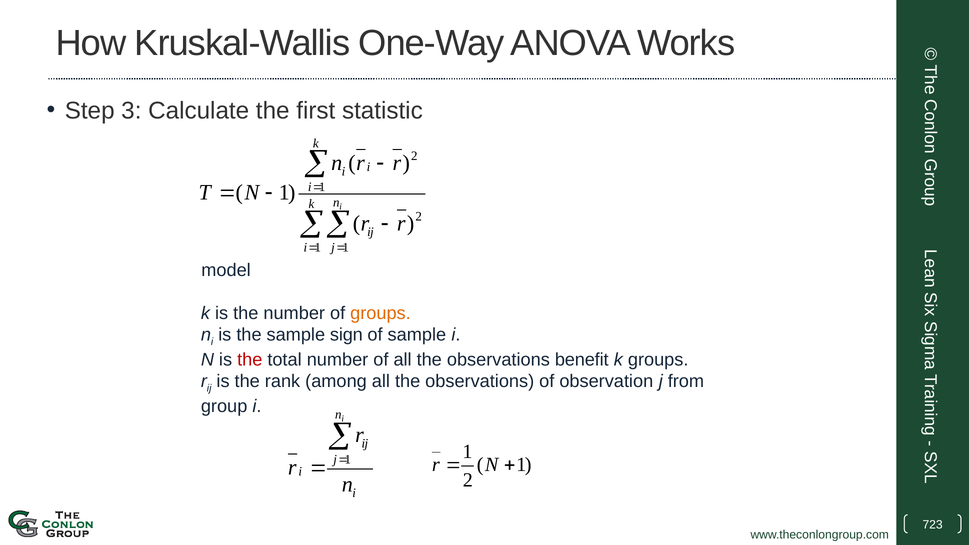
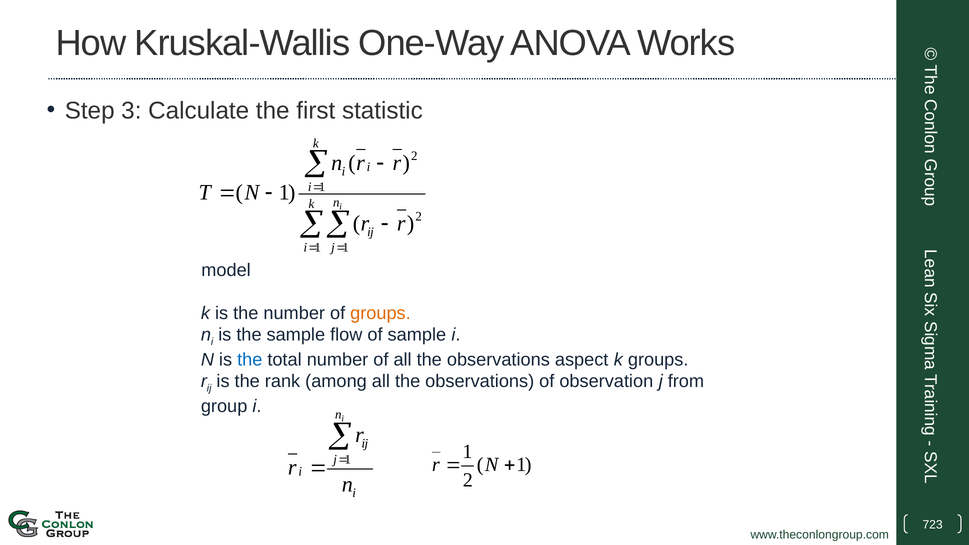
sign: sign -> flow
the at (250, 360) colour: red -> blue
benefit: benefit -> aspect
